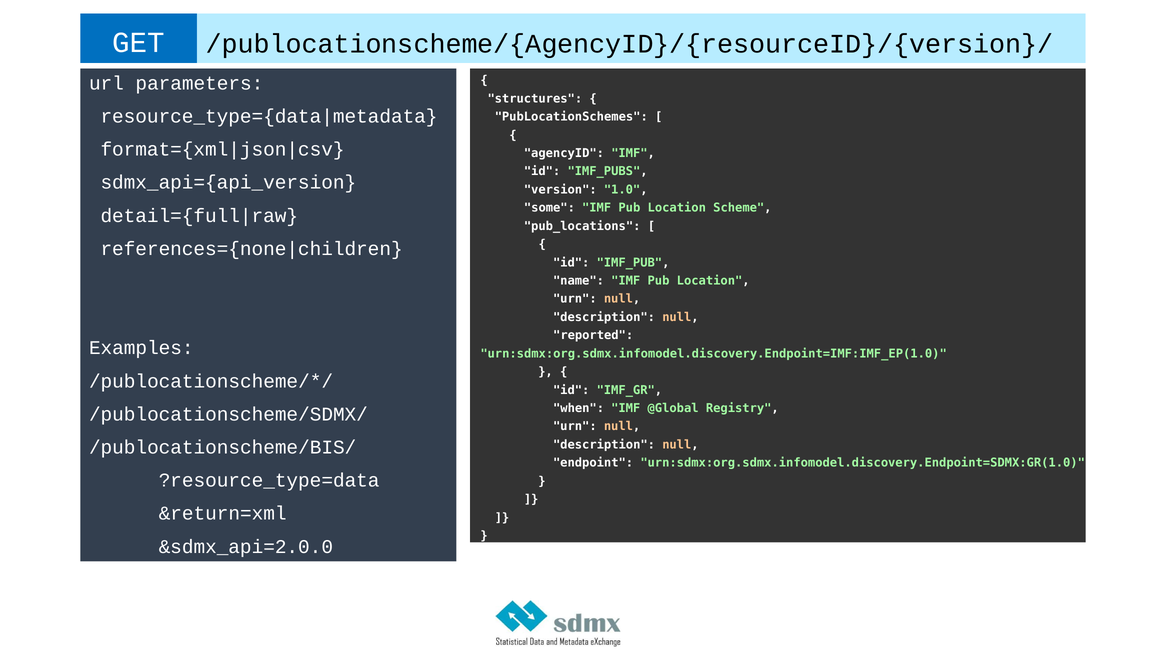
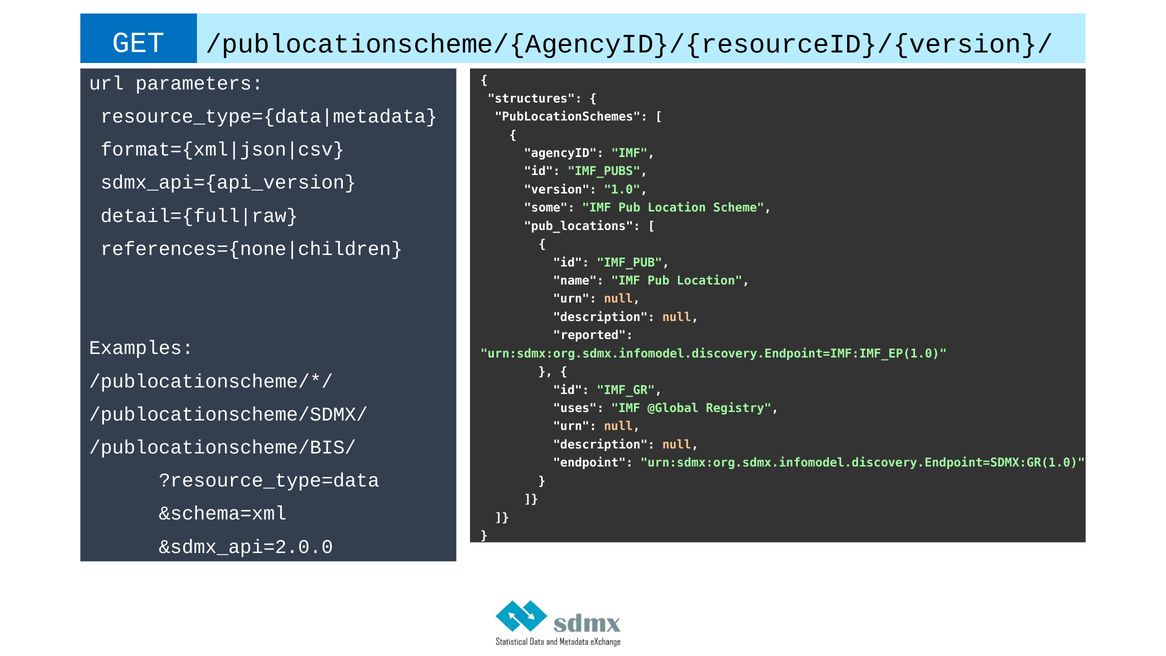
when: when -> uses
&return=xml: &return=xml -> &schema=xml
